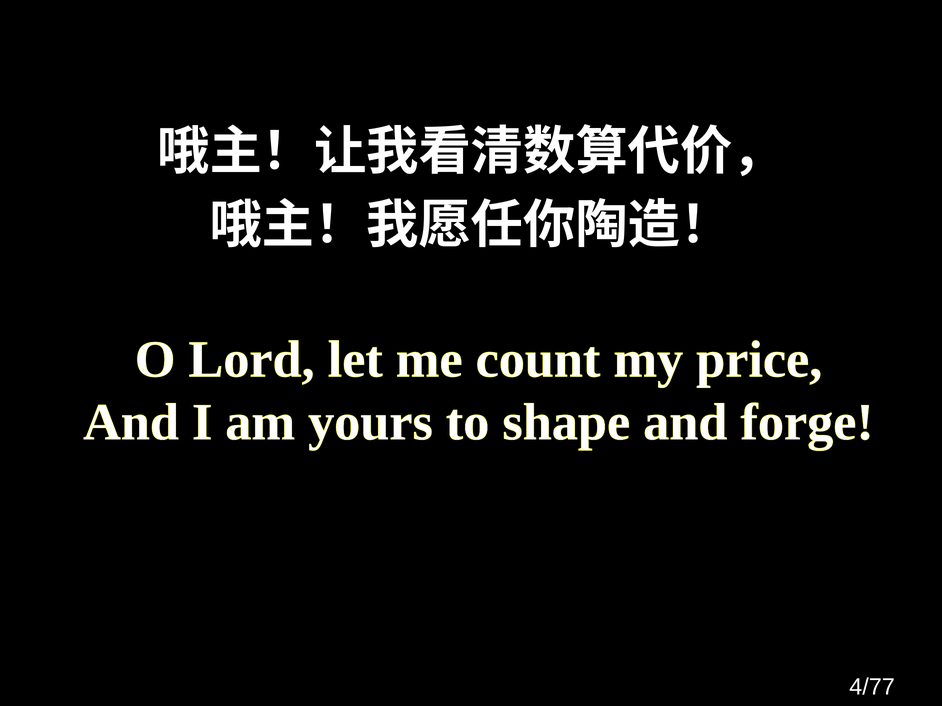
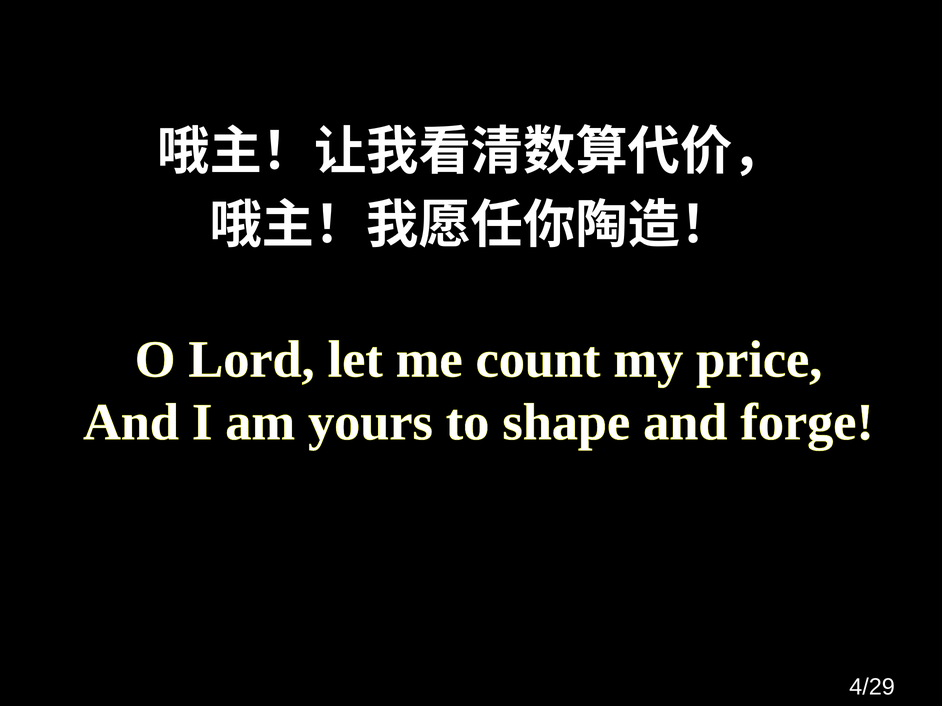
4/77: 4/77 -> 4/29
